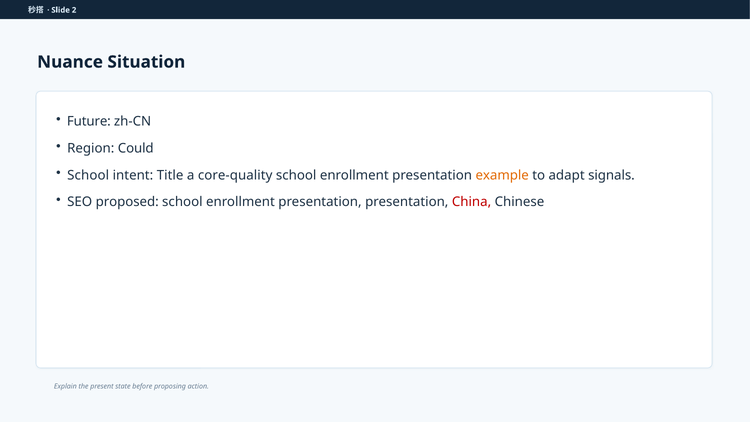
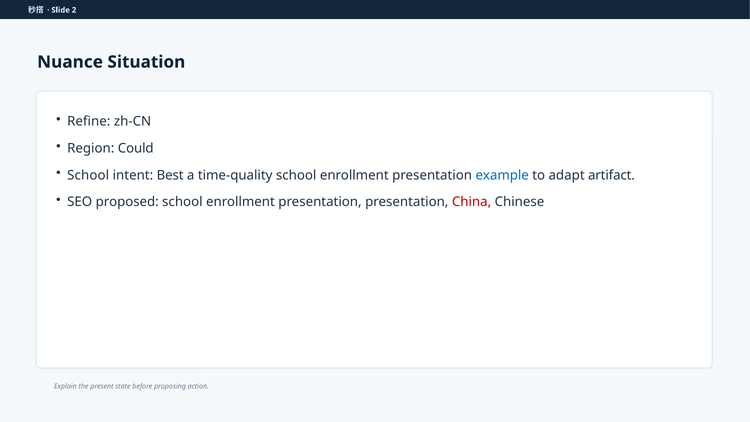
Future: Future -> Refine
Title: Title -> Best
core-quality: core-quality -> time-quality
example colour: orange -> blue
signals: signals -> artifact
